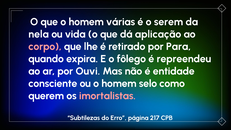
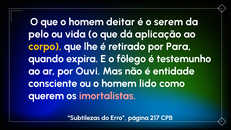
várias: várias -> deitar
nela: nela -> pelo
corpo colour: pink -> yellow
repreendeu: repreendeu -> testemunho
selo: selo -> lido
